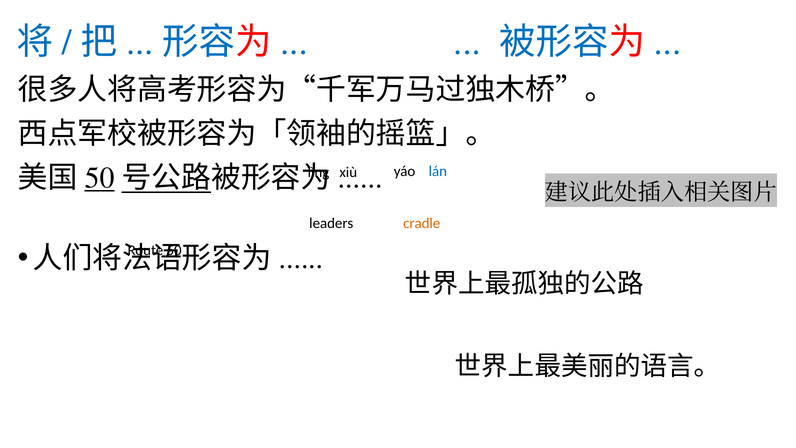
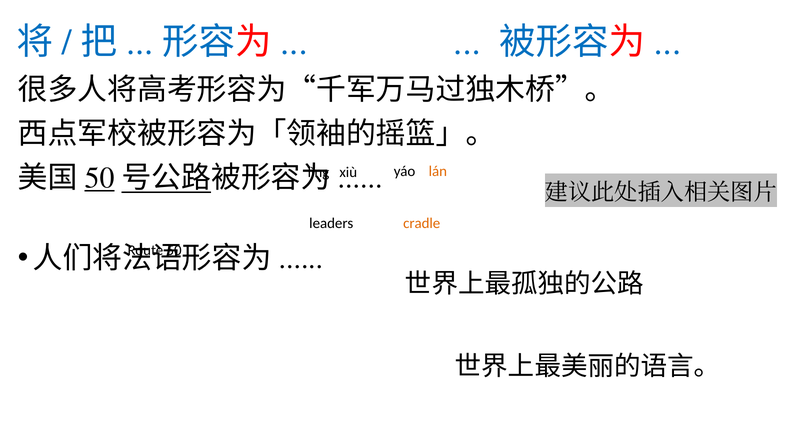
lán colour: blue -> orange
